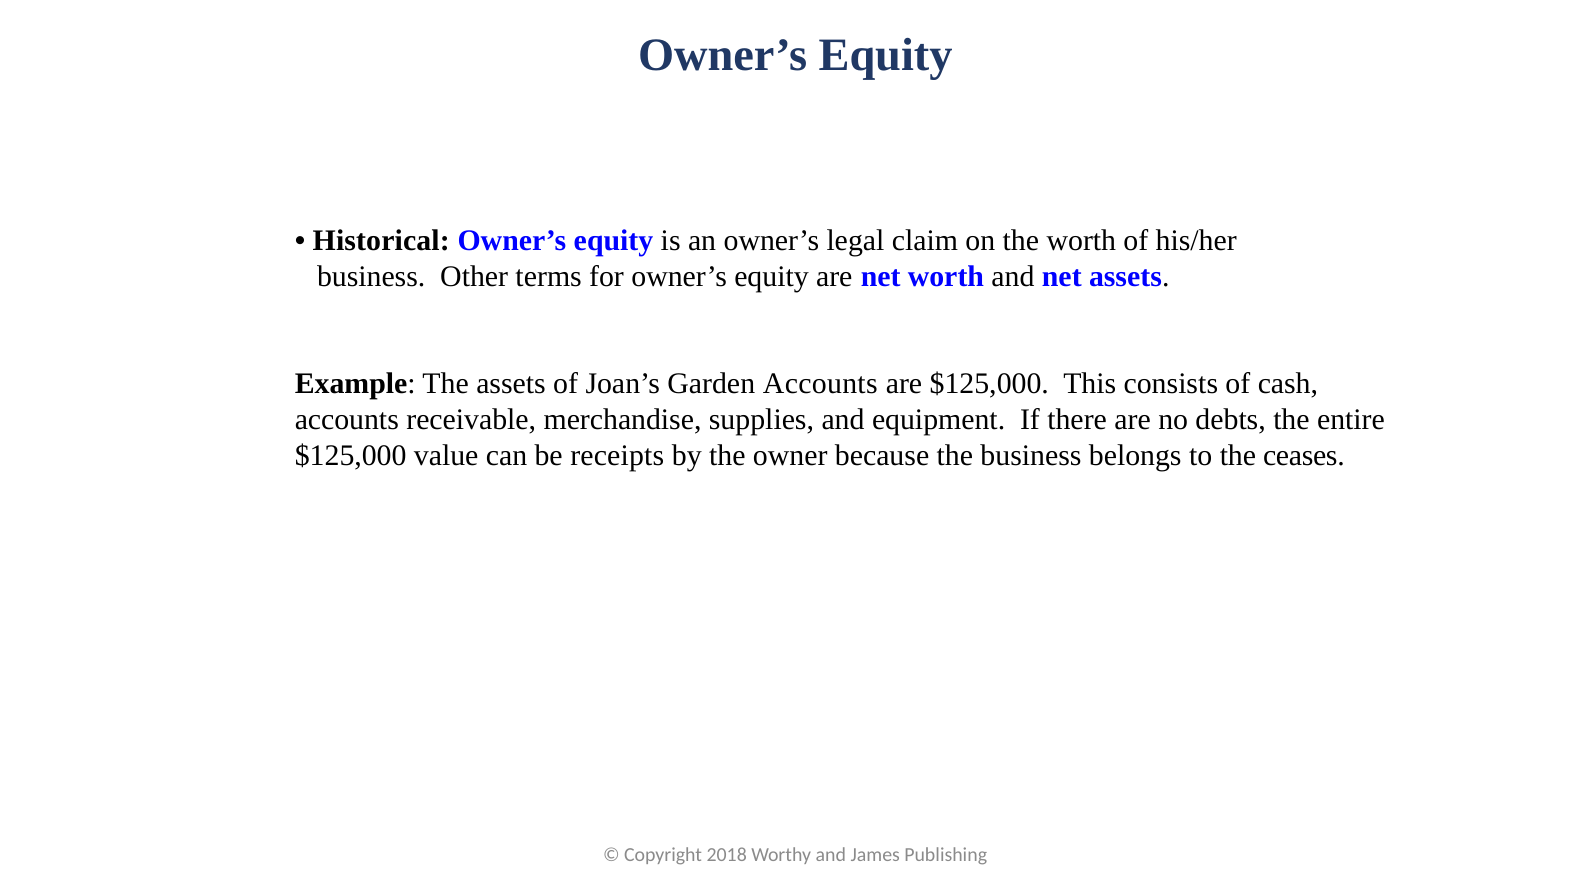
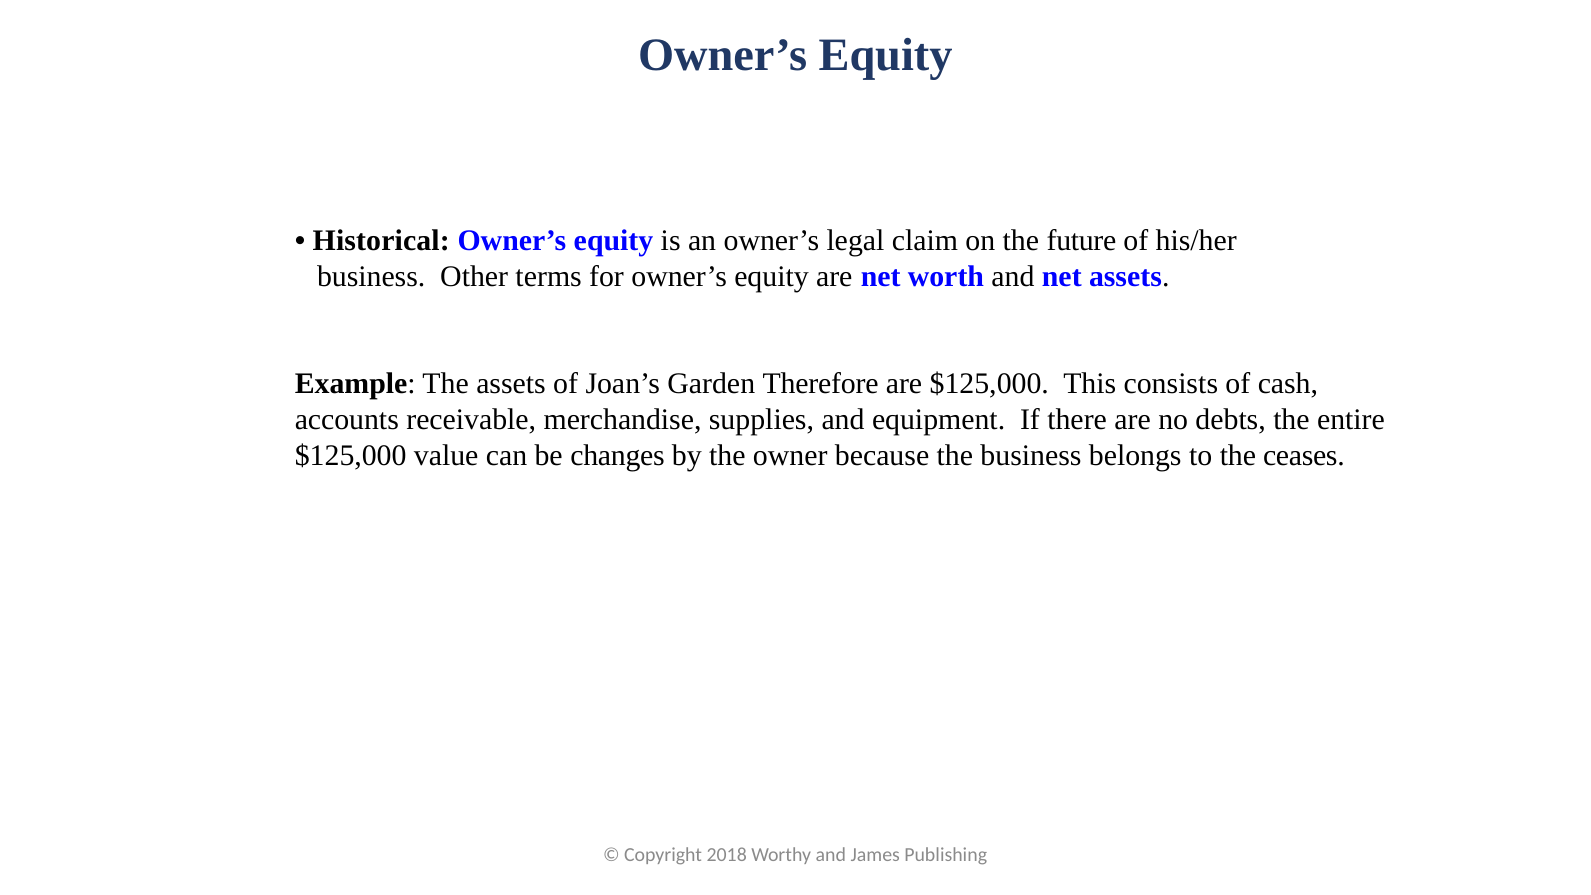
the worth: worth -> future
Garden Accounts: Accounts -> Therefore
receipts: receipts -> changes
